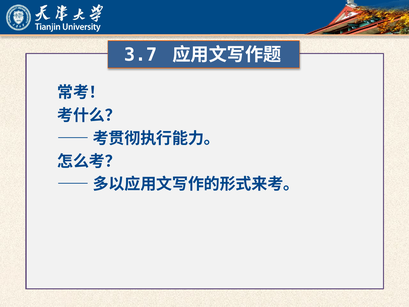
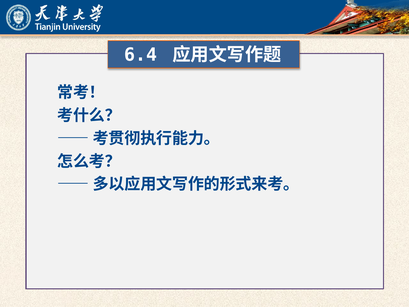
3.7: 3.7 -> 6.4
